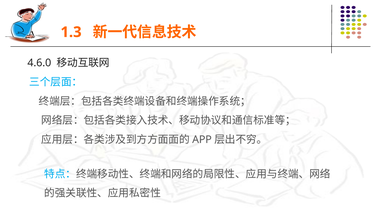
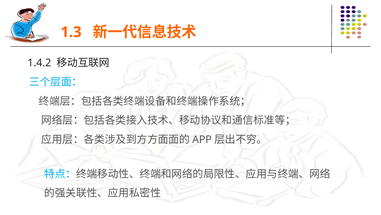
4.6.0: 4.6.0 -> 1.4.2
